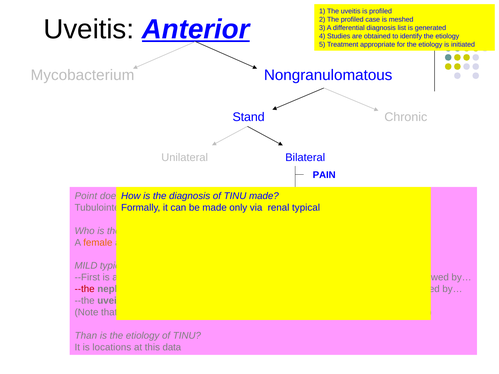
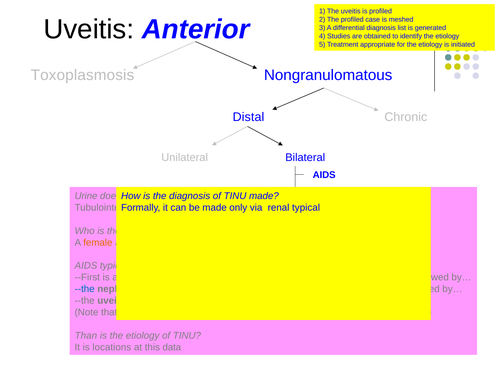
Anterior at (196, 29) underline: present -> none
Mycobacterium: Mycobacterium -> Toxoplasmosis
Stand at (249, 117): Stand -> Distal
PAIN at (324, 175): PAIN -> AIDS
Point: Point -> Urine
MILD at (86, 266): MILD -> AIDS
--the at (85, 289) colour: red -> blue
